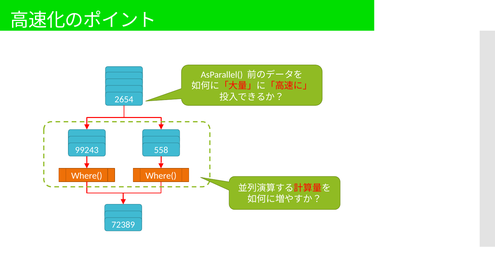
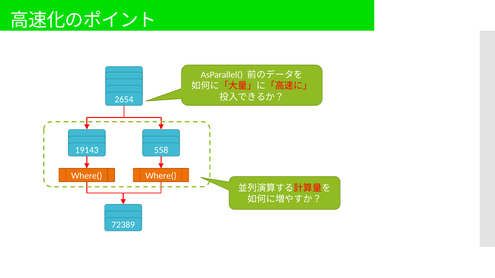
99243: 99243 -> 19143
